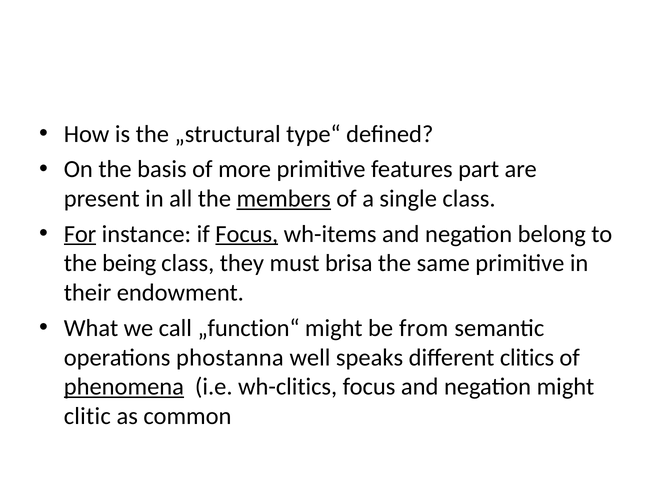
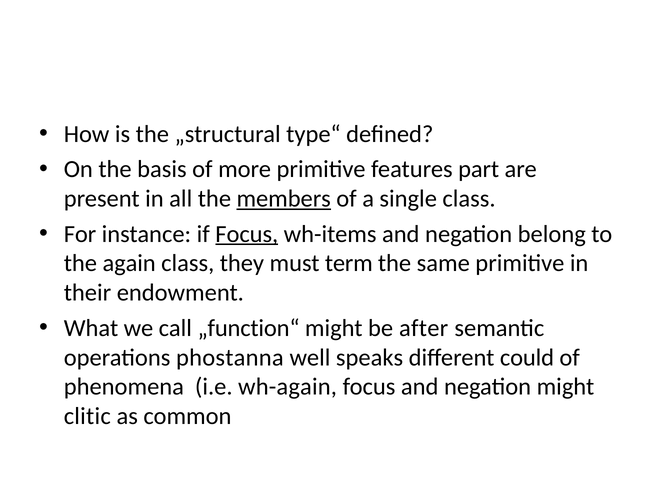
For underline: present -> none
being: being -> again
brisa: brisa -> term
from: from -> after
clitics: clitics -> could
phenomena underline: present -> none
wh-clitics: wh-clitics -> wh-again
